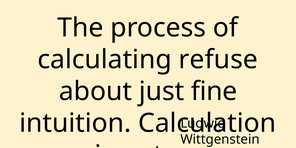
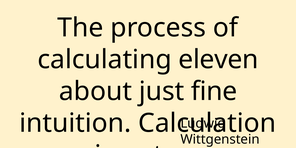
refuse: refuse -> eleven
